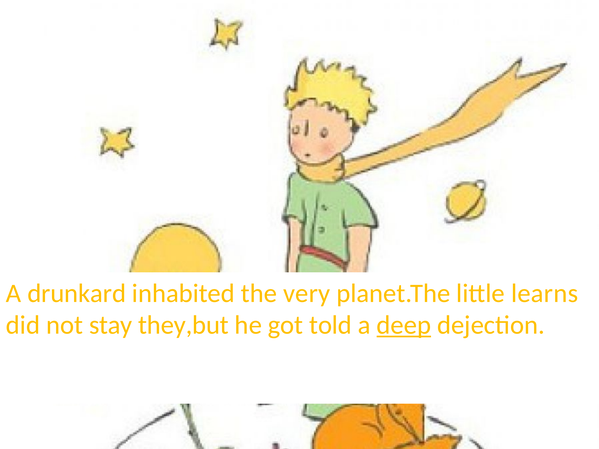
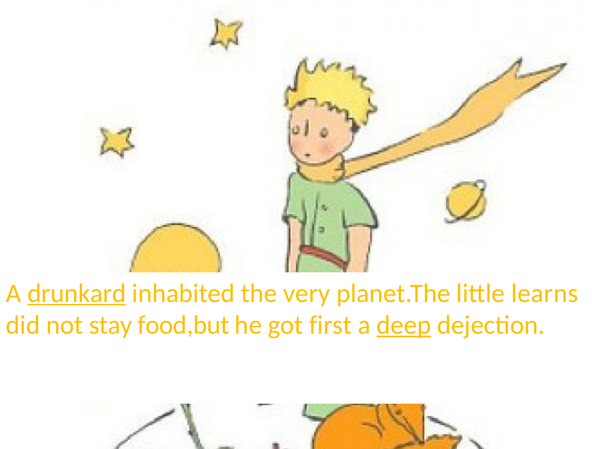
drunkard underline: none -> present
they,but: they,but -> food,but
told: told -> first
